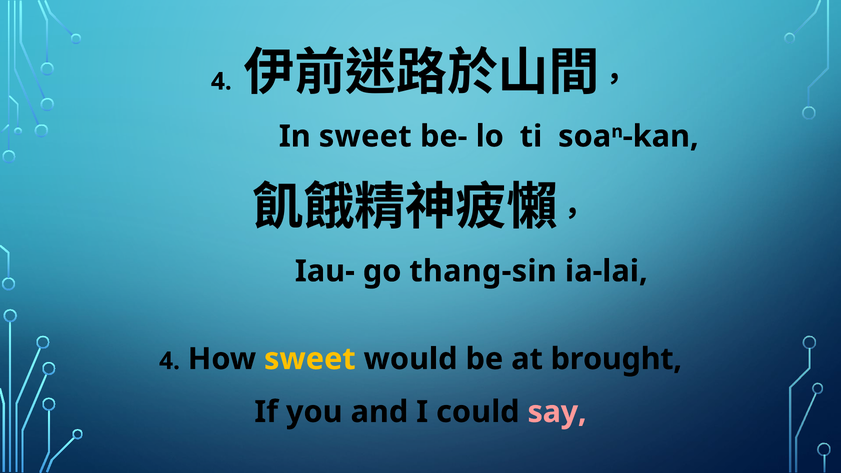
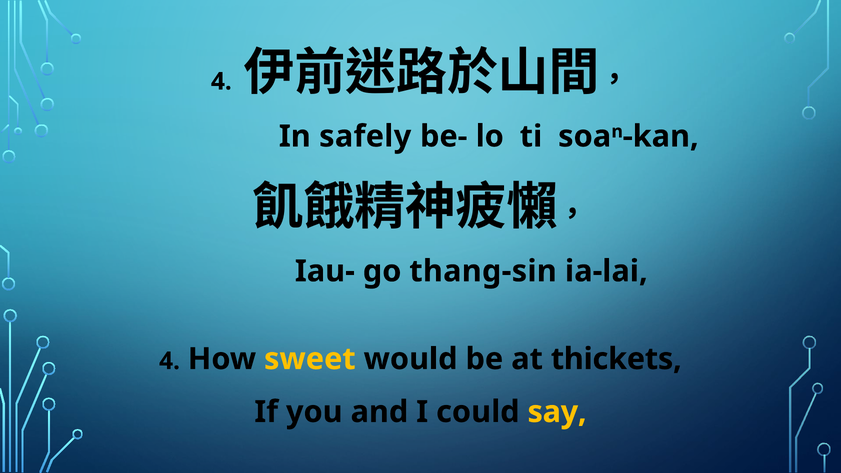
In sweet: sweet -> safely
brought: brought -> thickets
say colour: pink -> yellow
